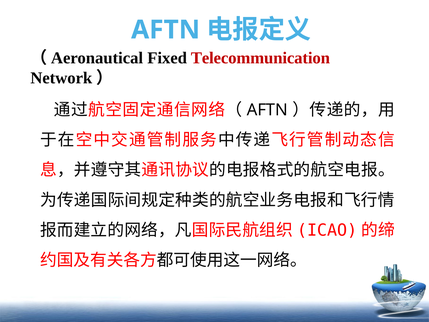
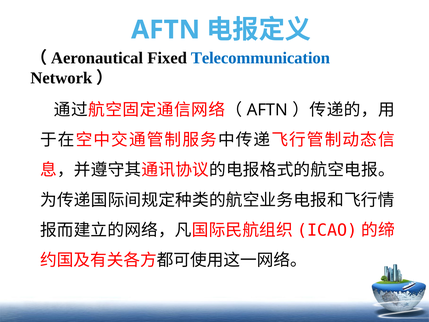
Telecommunication colour: red -> blue
